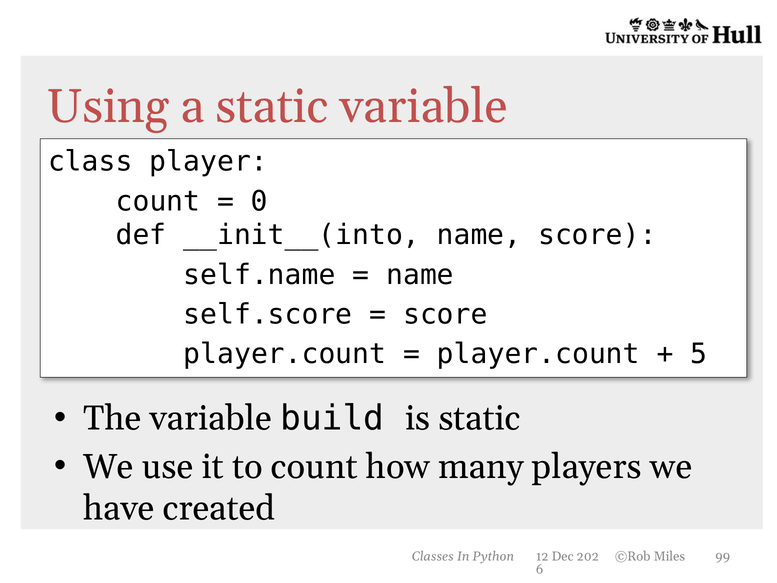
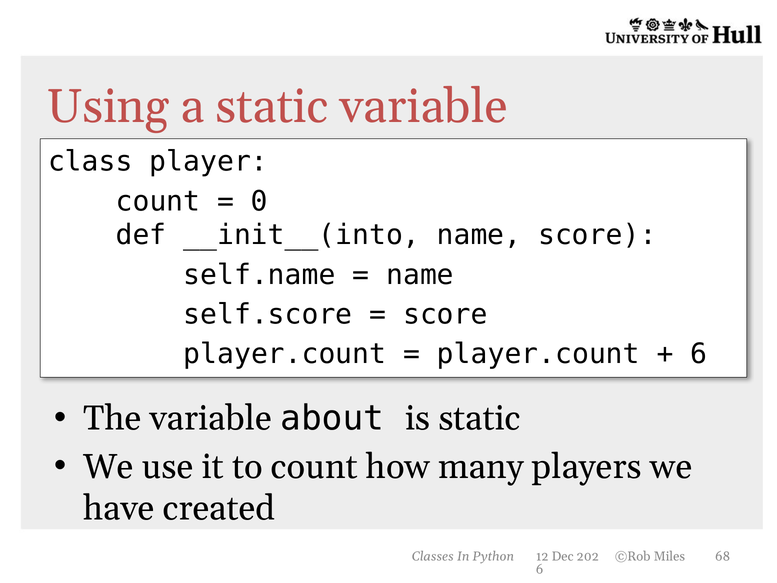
5 at (699, 354): 5 -> 6
build: build -> about
99: 99 -> 68
